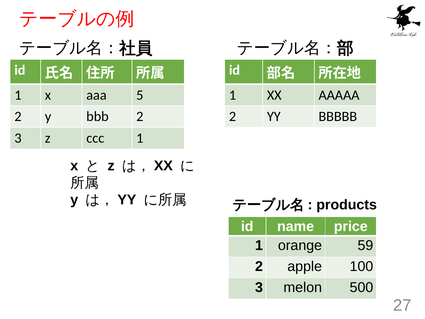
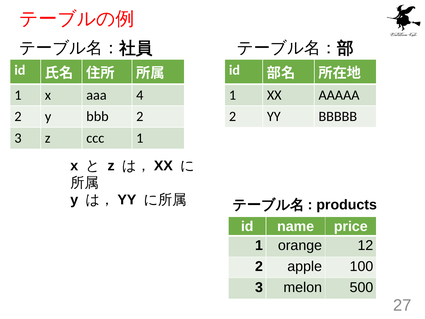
5: 5 -> 4
59: 59 -> 12
